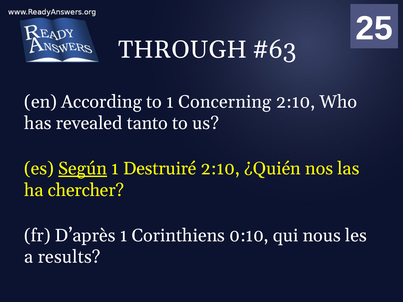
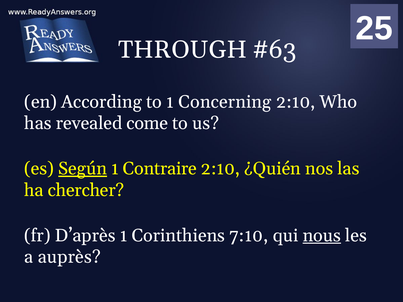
tanto: tanto -> come
Destruiré: Destruiré -> Contraire
0:10: 0:10 -> 7:10
nous underline: none -> present
results: results -> auprès
